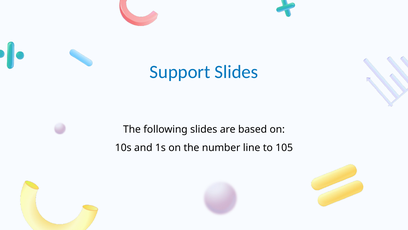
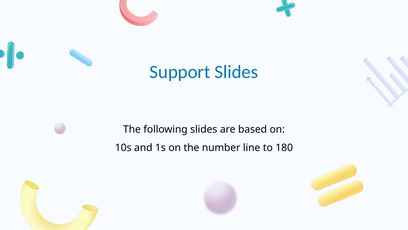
105: 105 -> 180
